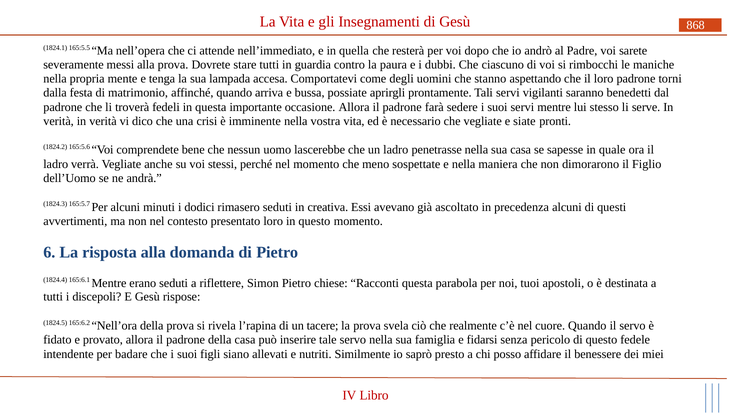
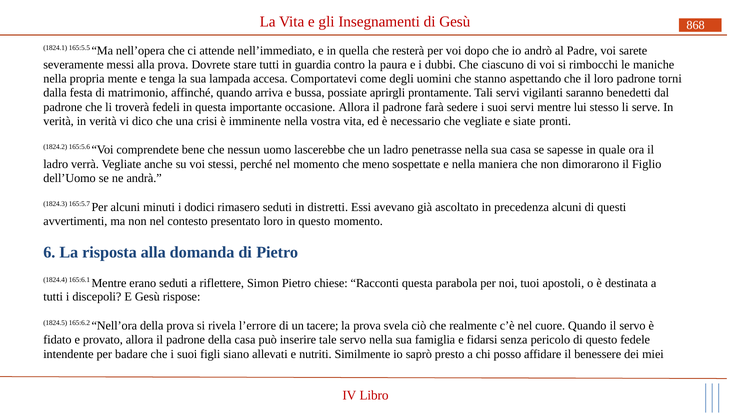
creativa: creativa -> distretti
l’rapina: l’rapina -> l’errore
